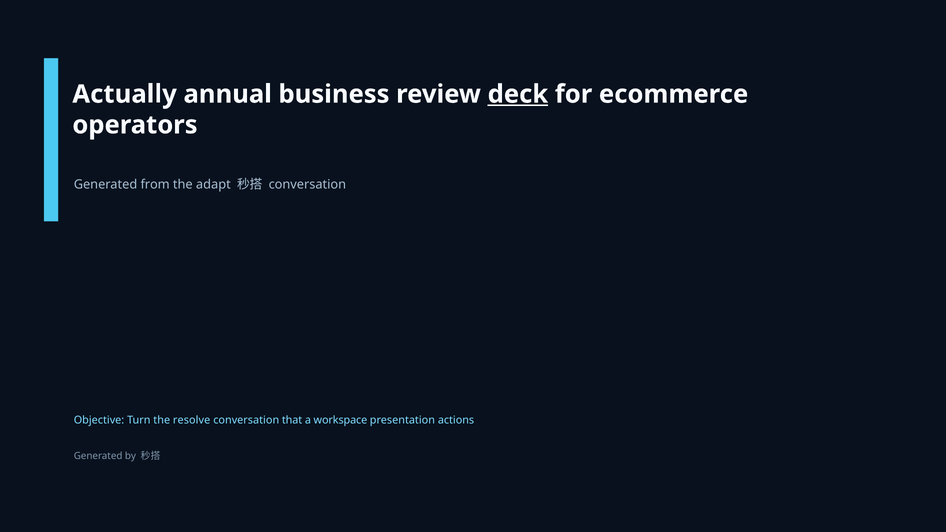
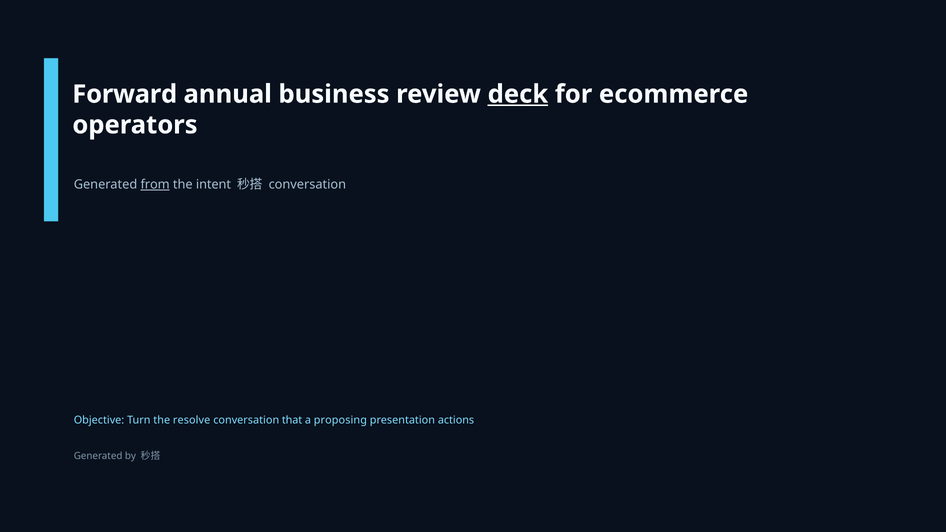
Actually: Actually -> Forward
from underline: none -> present
adapt: adapt -> intent
workspace: workspace -> proposing
